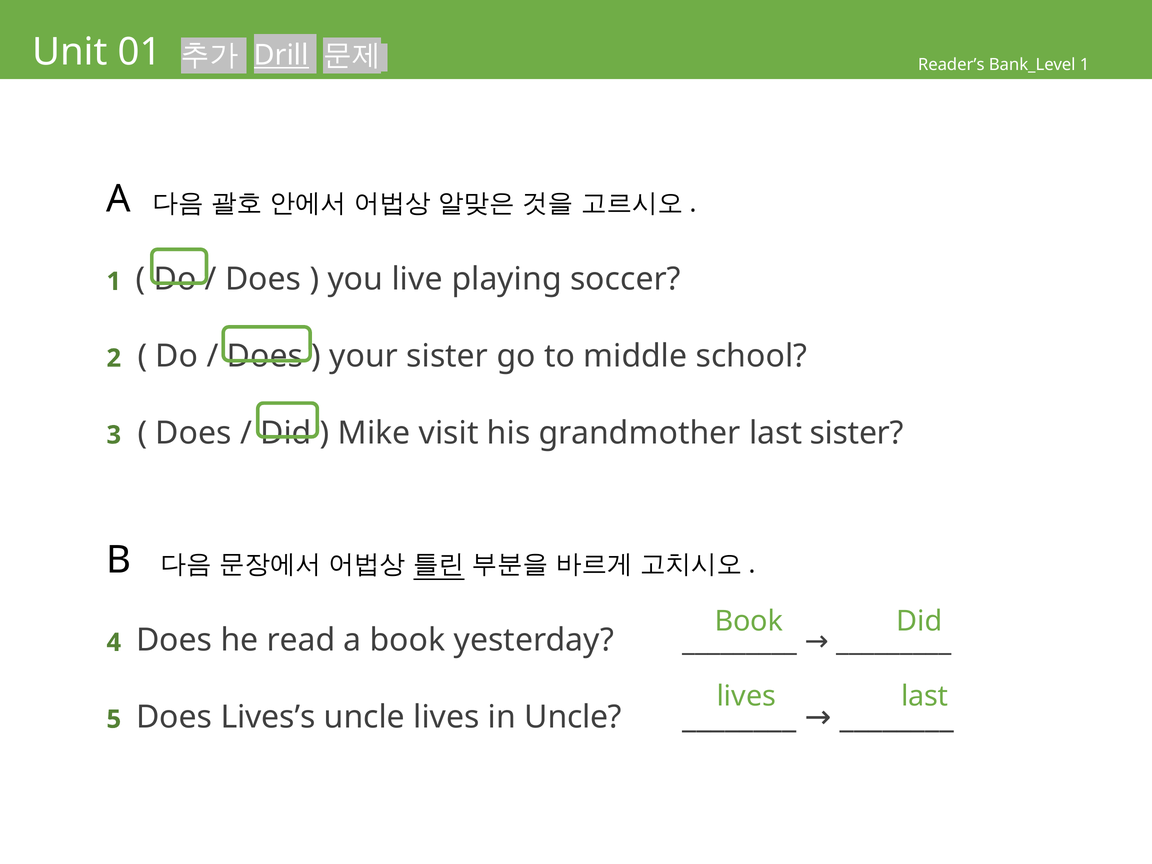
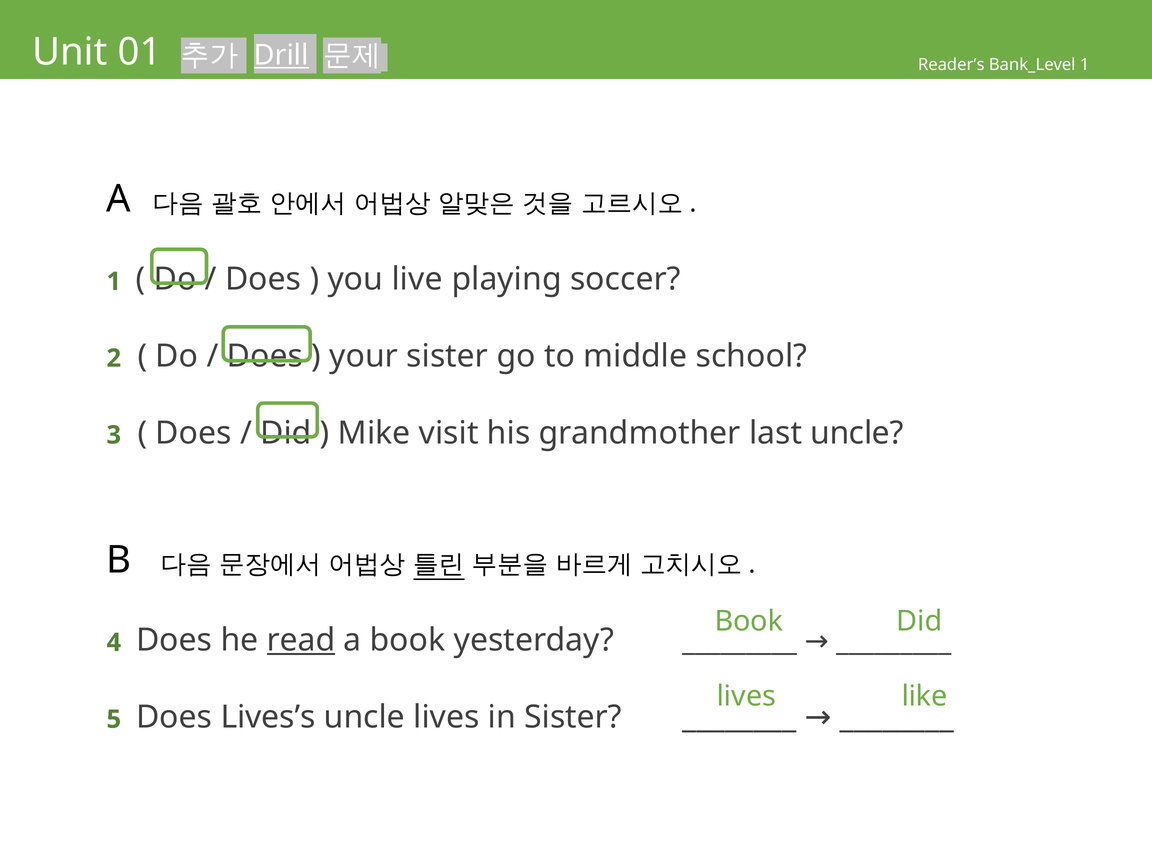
last sister: sister -> uncle
read underline: none -> present
lives last: last -> like
in Uncle: Uncle -> Sister
